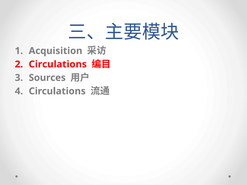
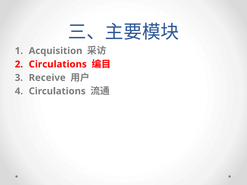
Sources: Sources -> Receive
